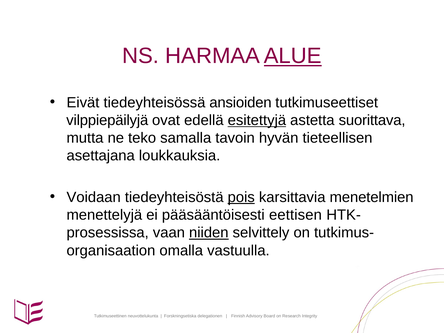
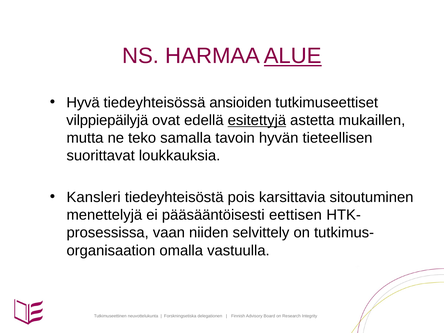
Eivät: Eivät -> Hyvä
suorittava: suorittava -> mukaillen
asettajana: asettajana -> suorittavat
Voidaan: Voidaan -> Kansleri
pois underline: present -> none
menetelmien: menetelmien -> sitoutuminen
niiden underline: present -> none
